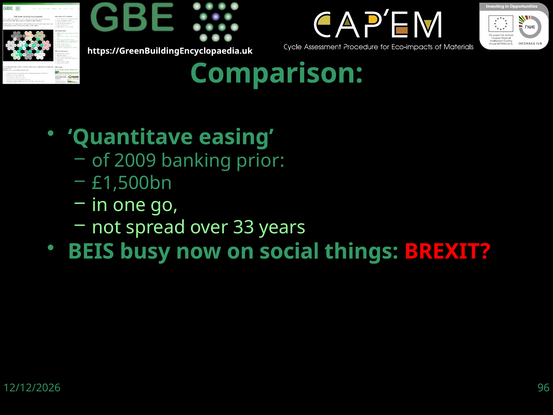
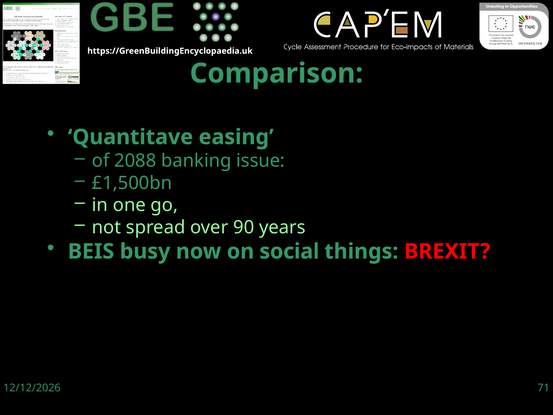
2009: 2009 -> 2088
prior: prior -> issue
33: 33 -> 90
96: 96 -> 71
